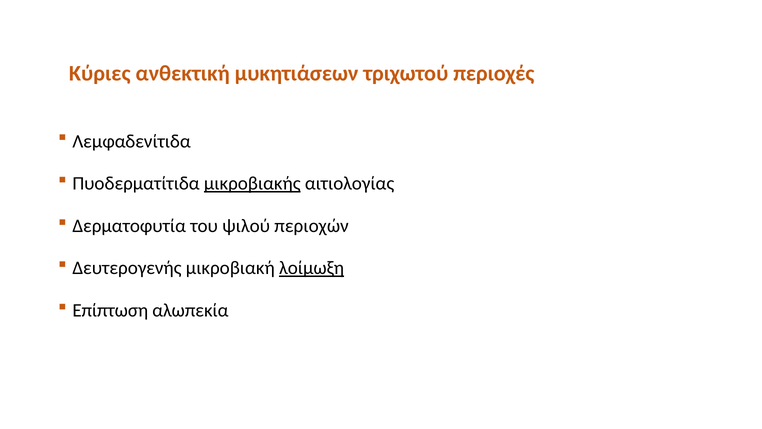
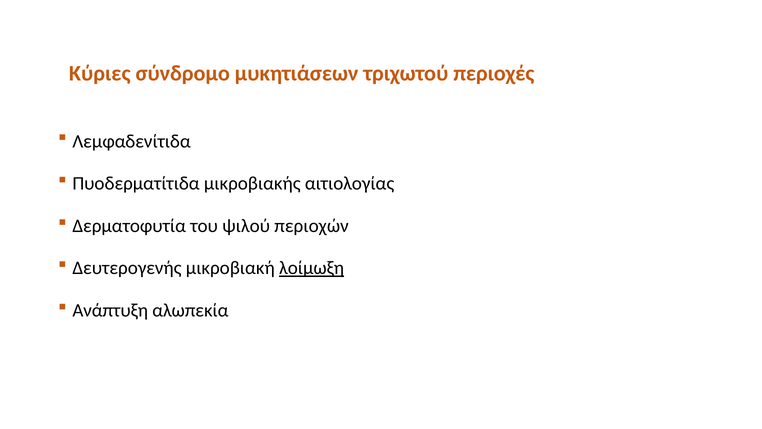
ανθεκτική: ανθεκτική -> σύνδρομο
μικροβιακής underline: present -> none
Επίπτωση: Επίπτωση -> Ανάπτυξη
